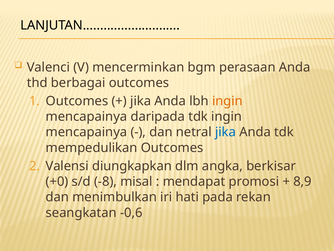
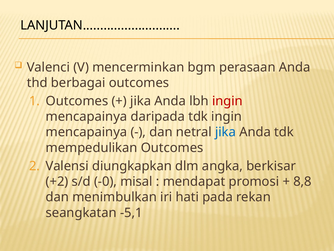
ingin at (227, 101) colour: orange -> red
+0: +0 -> +2
-8: -8 -> -0
8,9: 8,9 -> 8,8
-0,6: -0,6 -> -5,1
